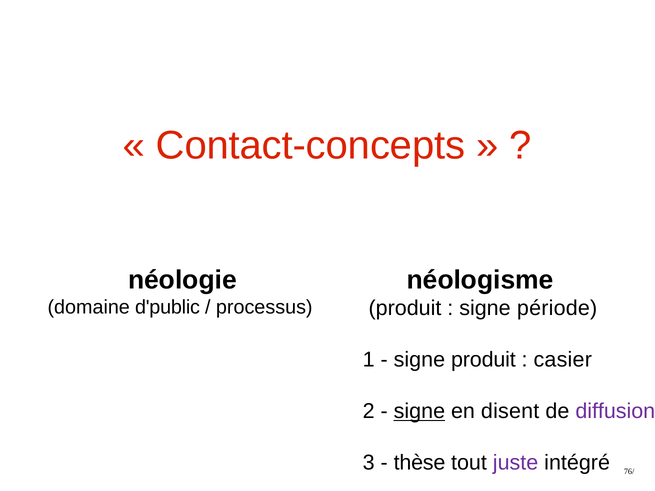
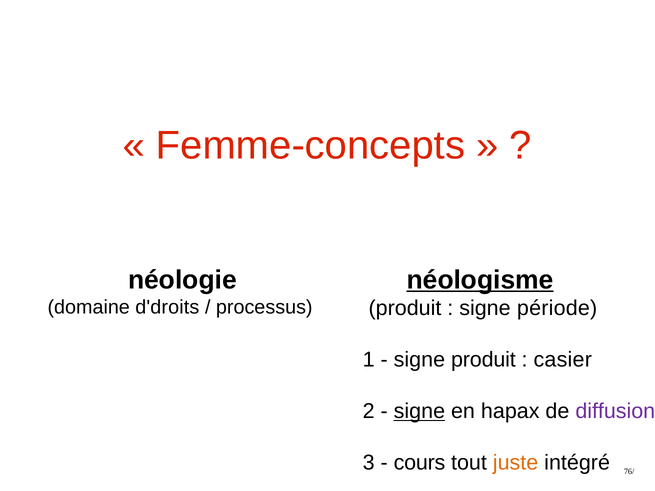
Contact-concepts: Contact-concepts -> Femme-concepts
néologisme underline: none -> present
d'public: d'public -> d'droits
disent: disent -> hapax
thèse: thèse -> cours
juste colour: purple -> orange
